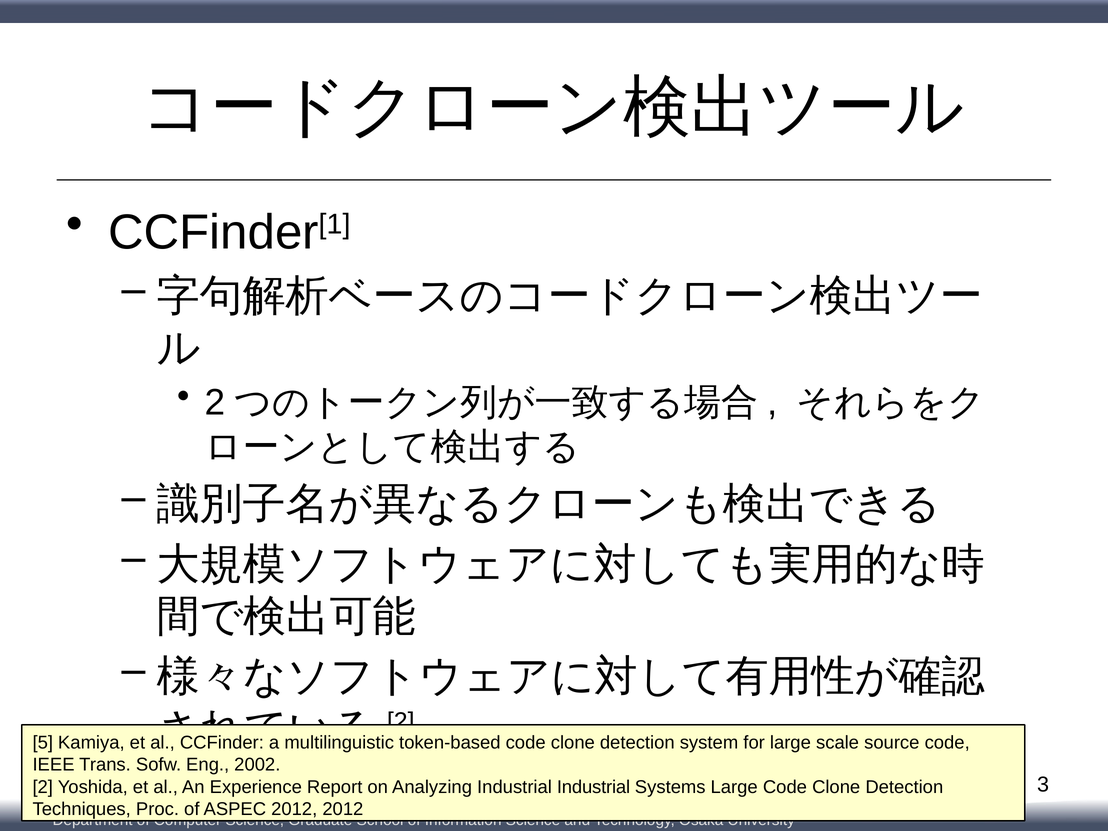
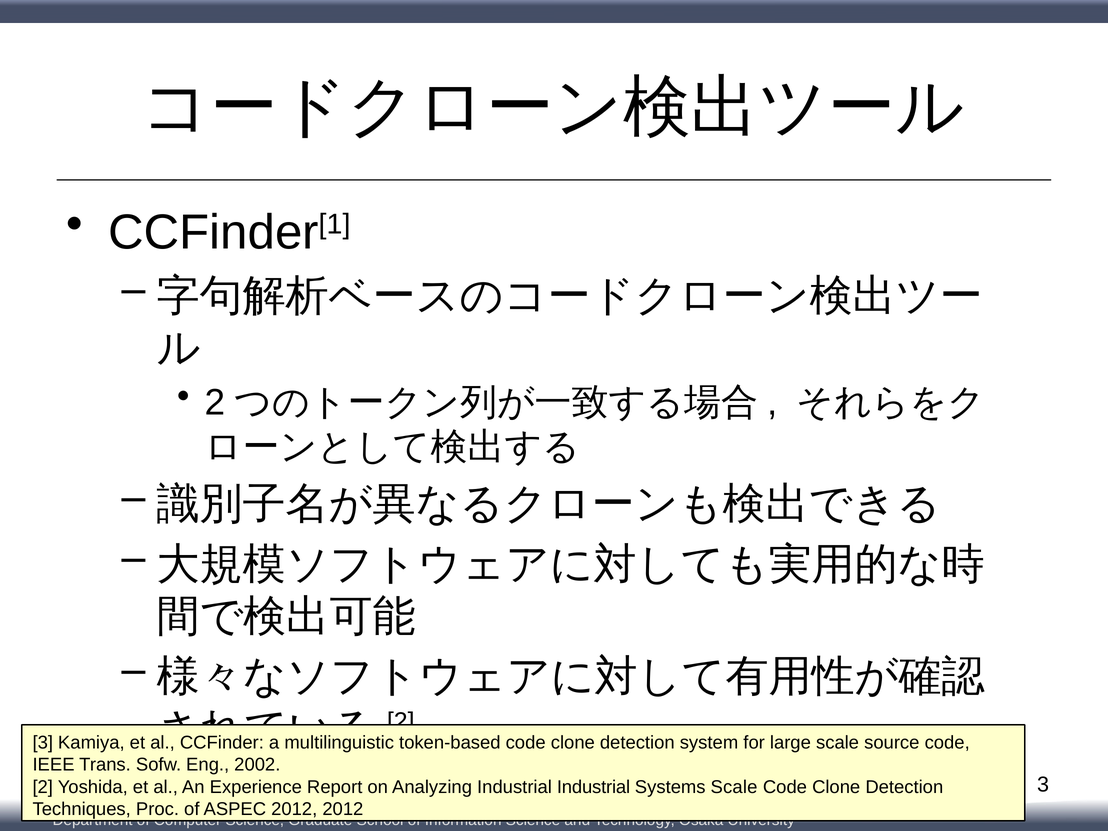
5 at (43, 743): 5 -> 3
Systems Large: Large -> Scale
